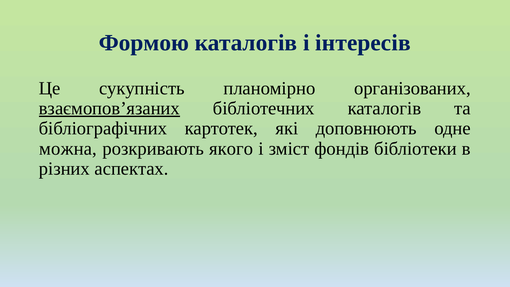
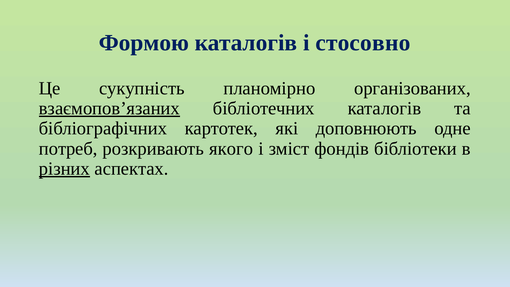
інтересів: інтересів -> стосовно
можна: можна -> потреб
різних underline: none -> present
